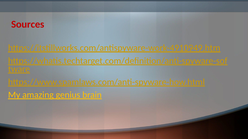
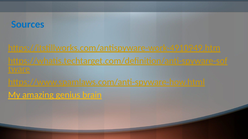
Sources colour: red -> blue
